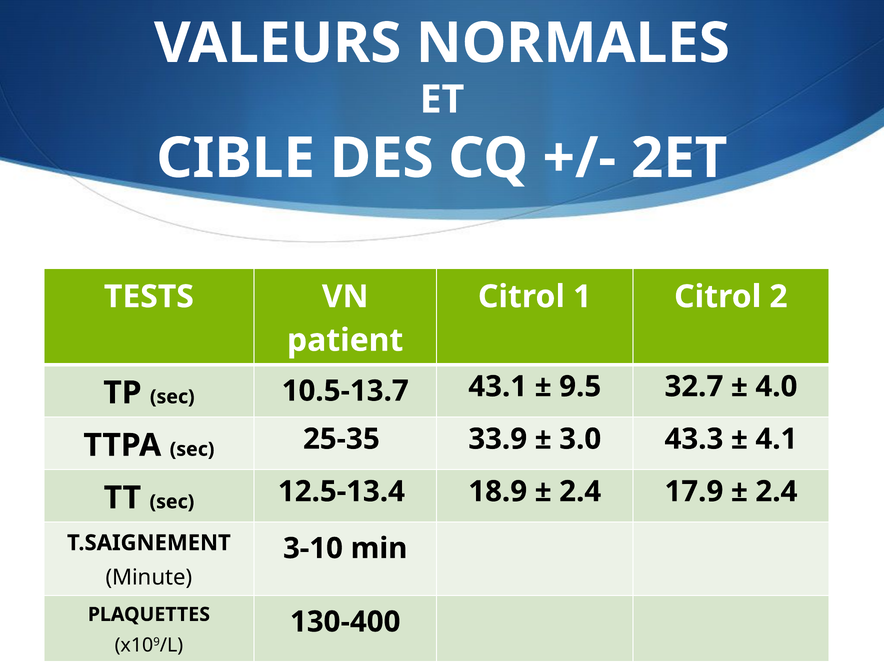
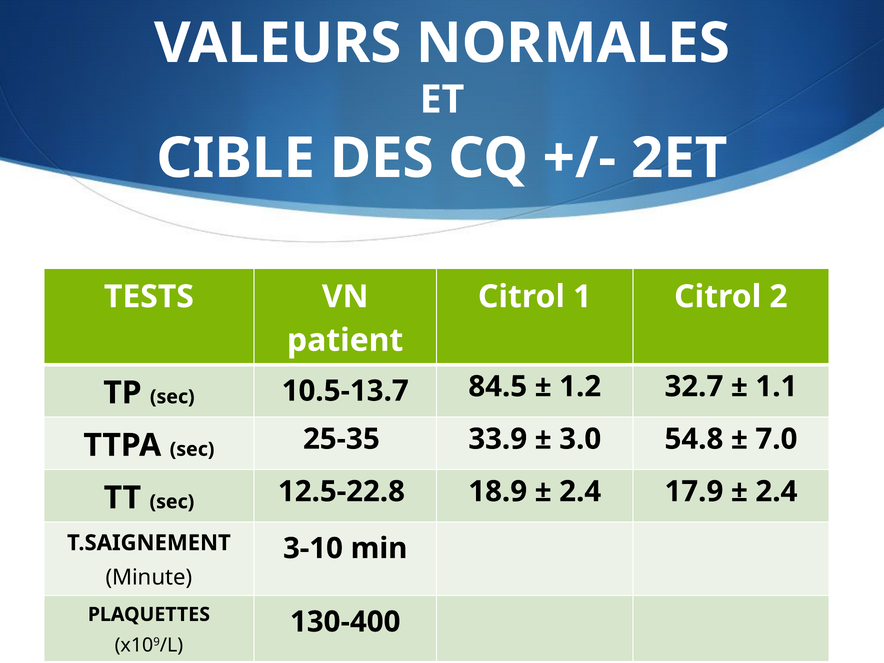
43.1: 43.1 -> 84.5
9.5: 9.5 -> 1.2
4.0: 4.0 -> 1.1
43.3: 43.3 -> 54.8
4.1: 4.1 -> 7.0
12.5-13.4: 12.5-13.4 -> 12.5-22.8
